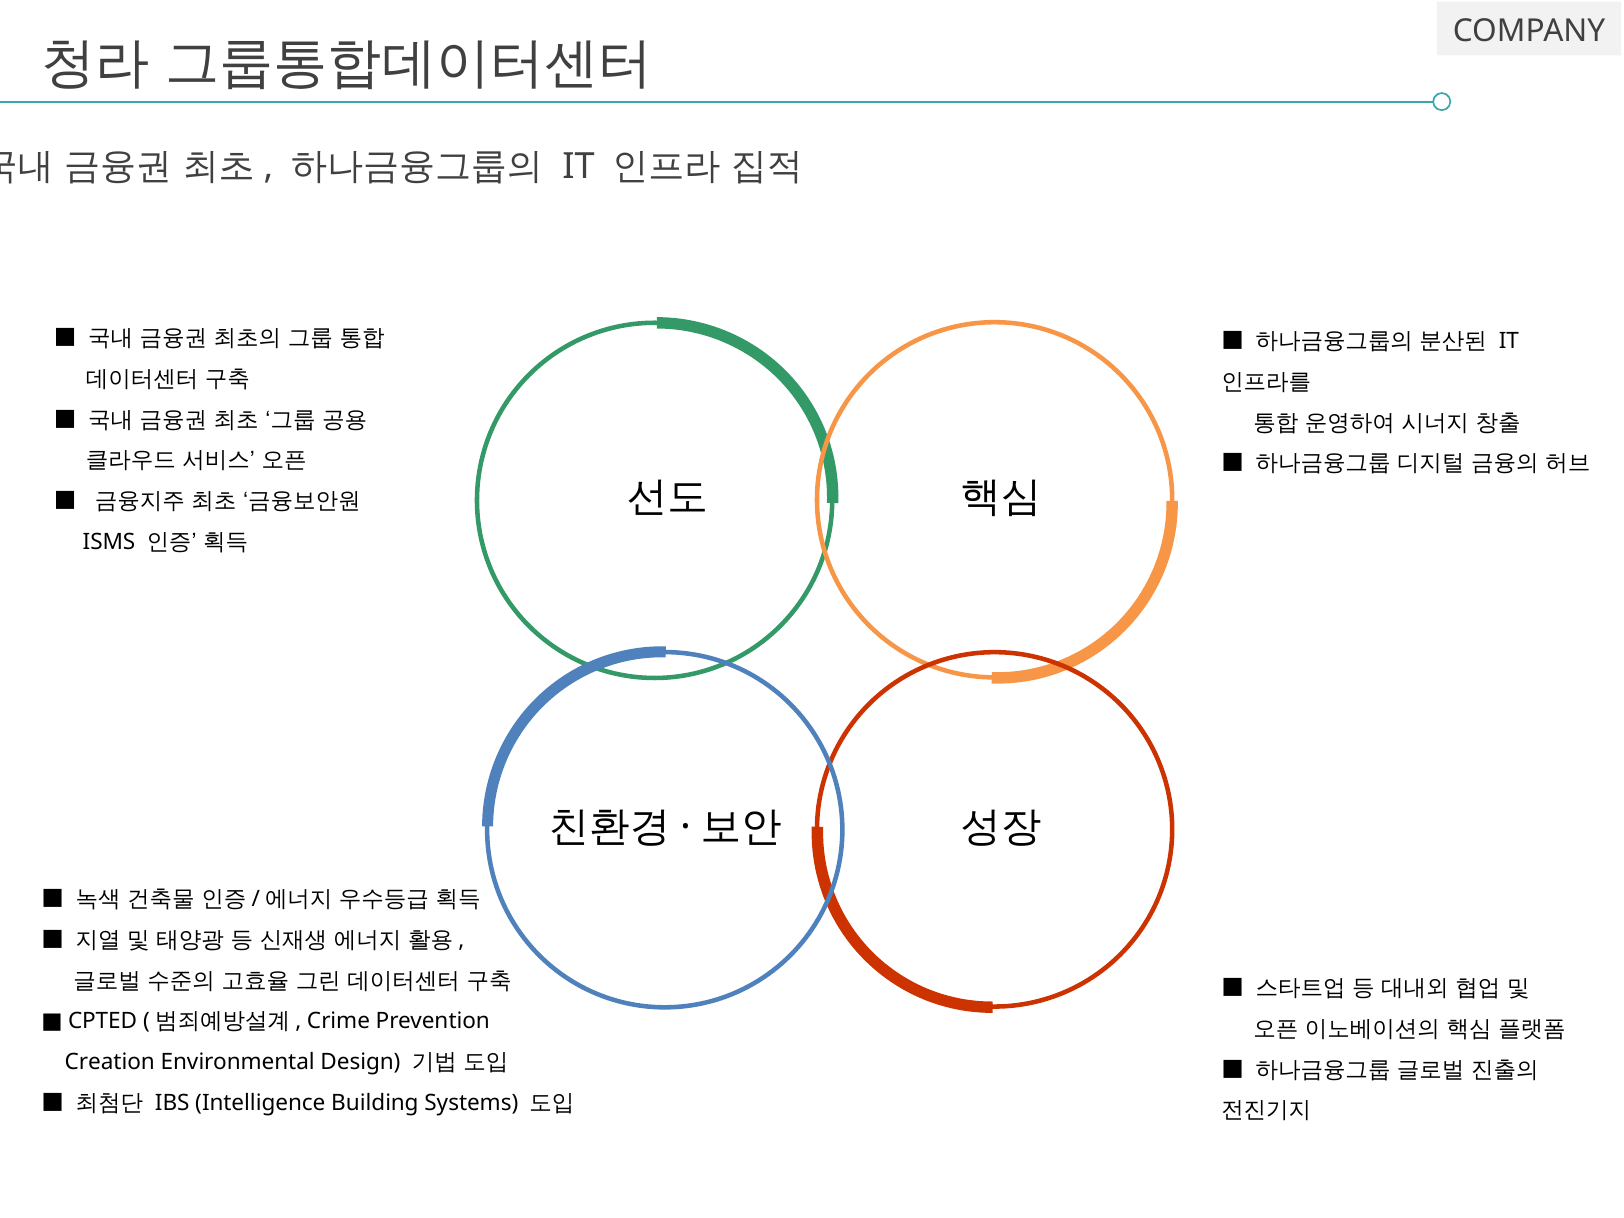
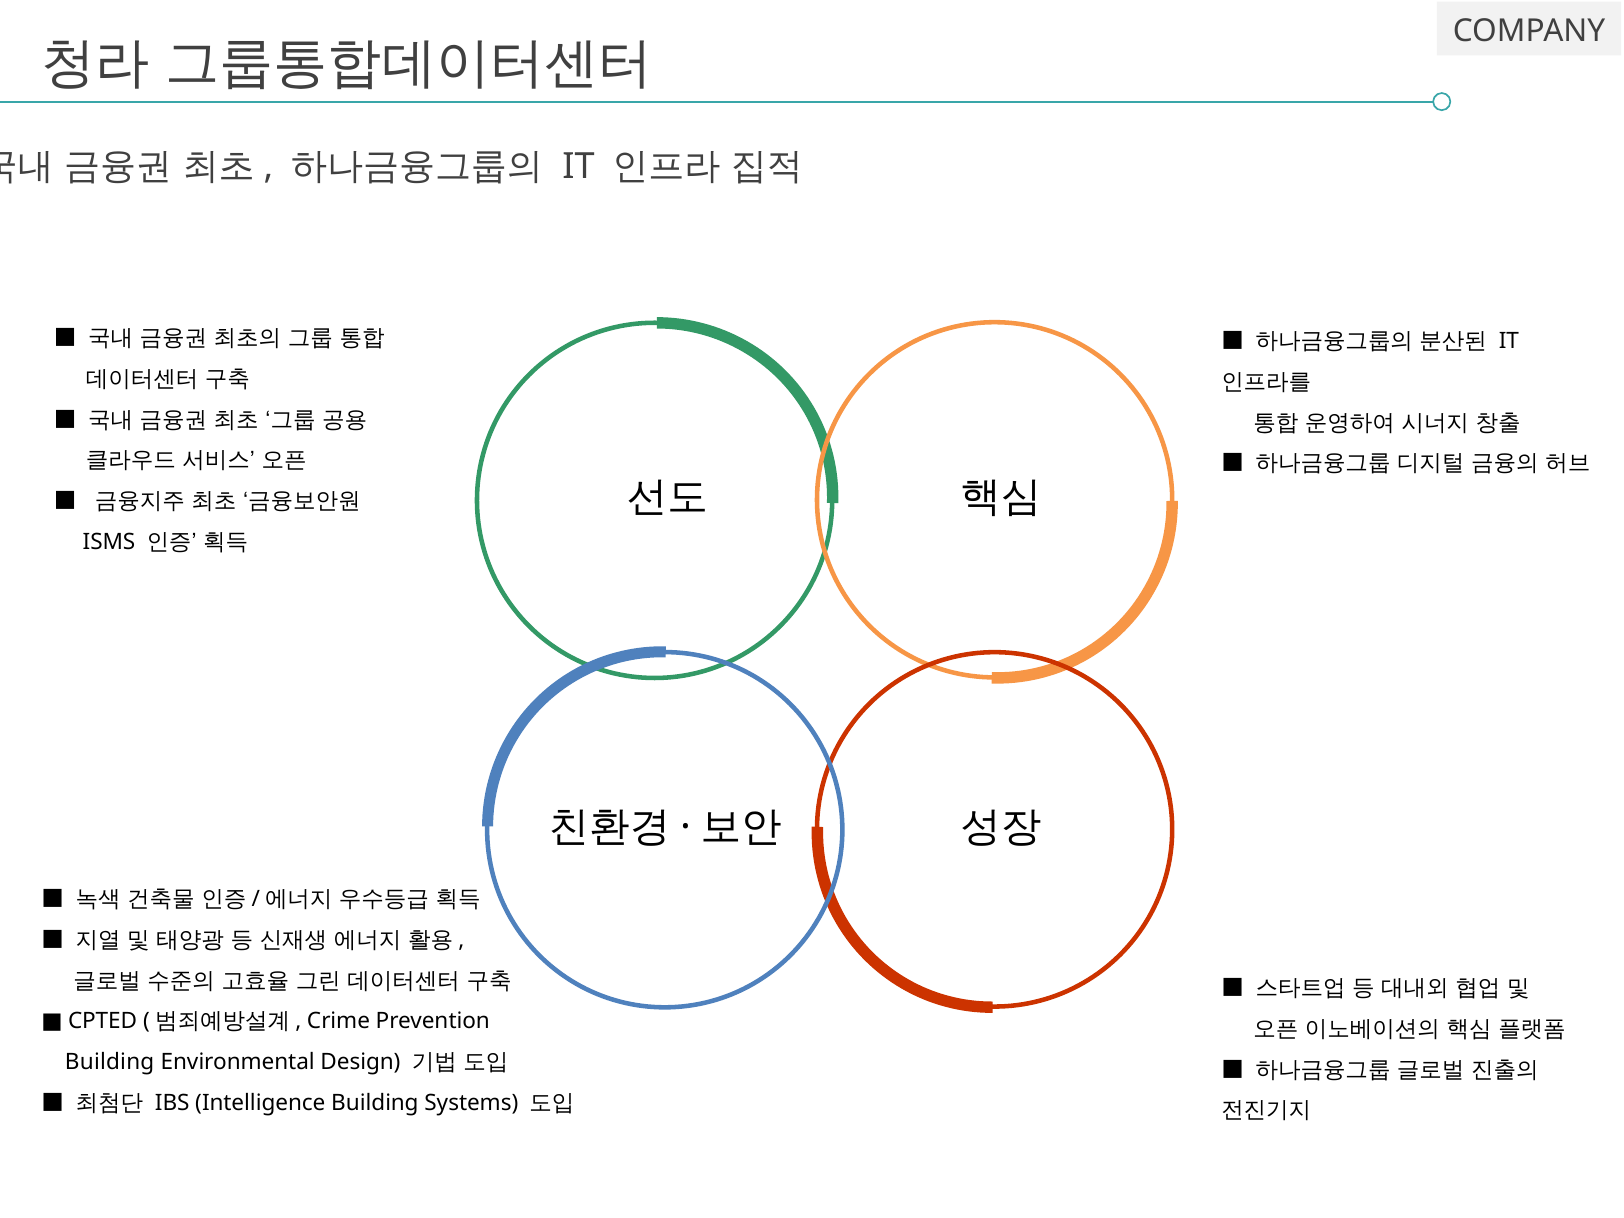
Creation at (110, 1062): Creation -> Building
